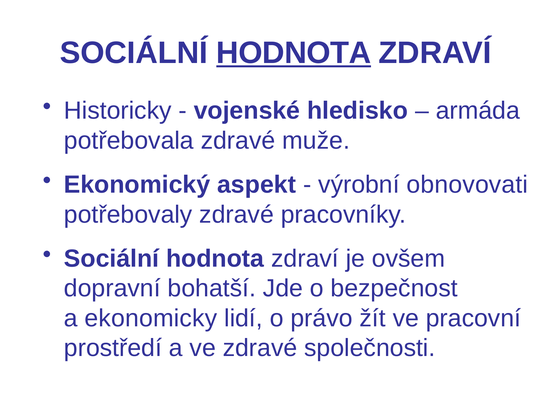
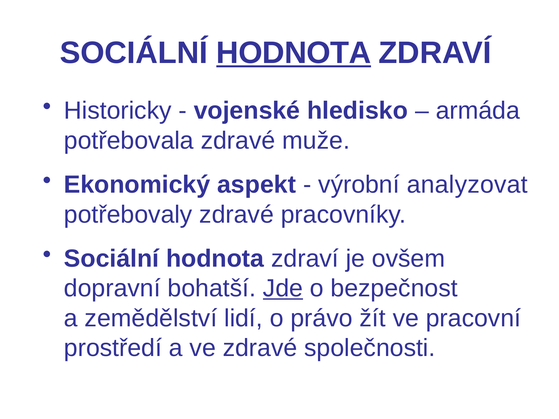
obnovovati: obnovovati -> analyzovat
Jde underline: none -> present
ekonomicky: ekonomicky -> zemědělství
